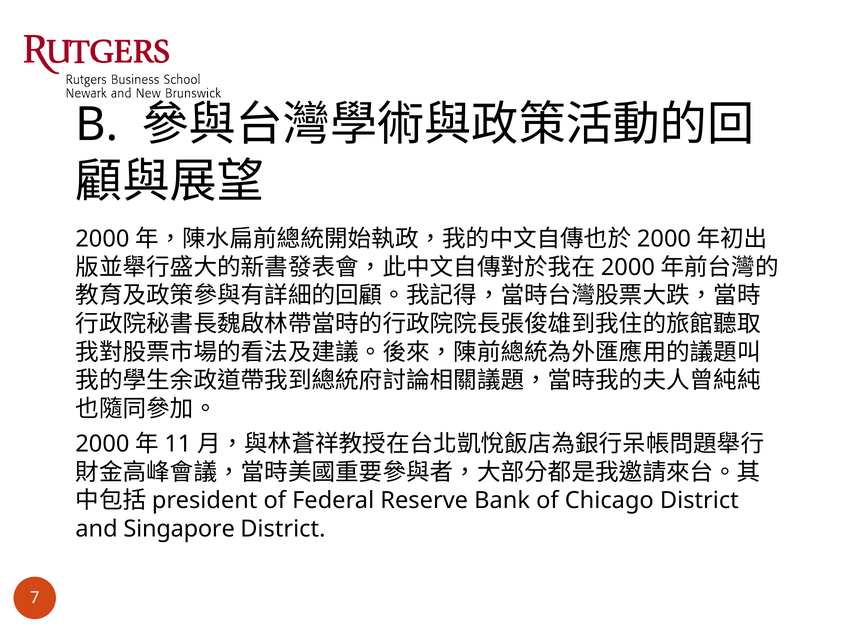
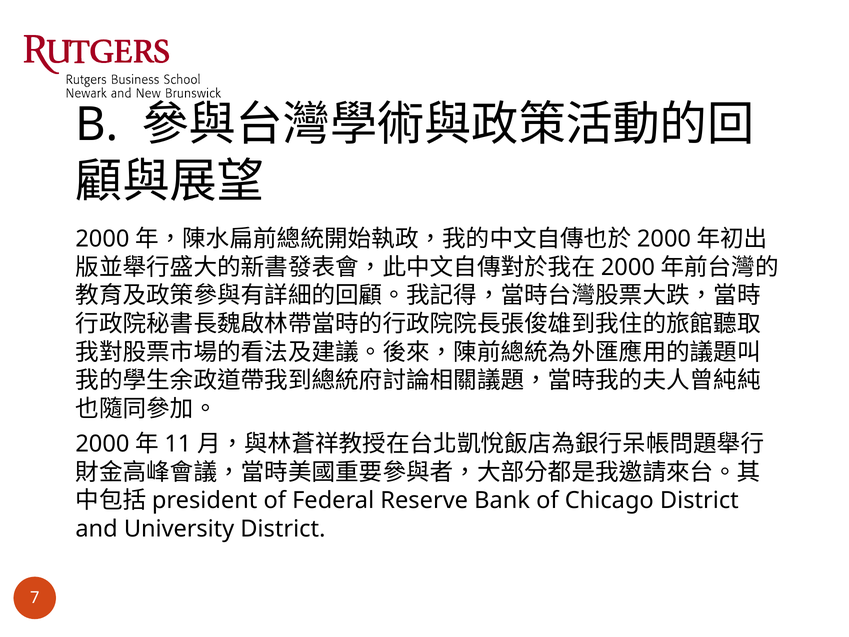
Singapore: Singapore -> University
